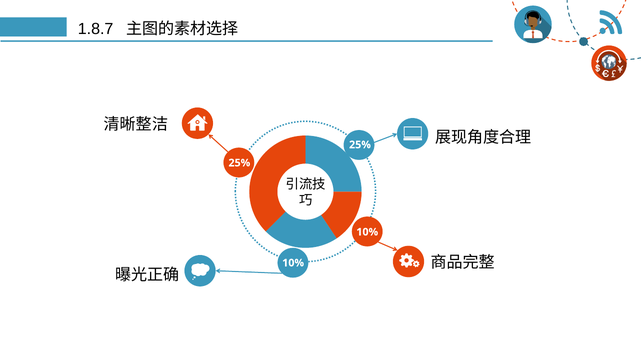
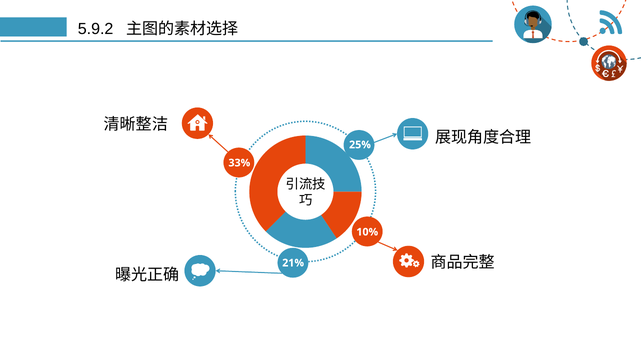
1.8.7: 1.8.7 -> 5.9.2
25% at (239, 163): 25% -> 33%
10% at (293, 263): 10% -> 21%
